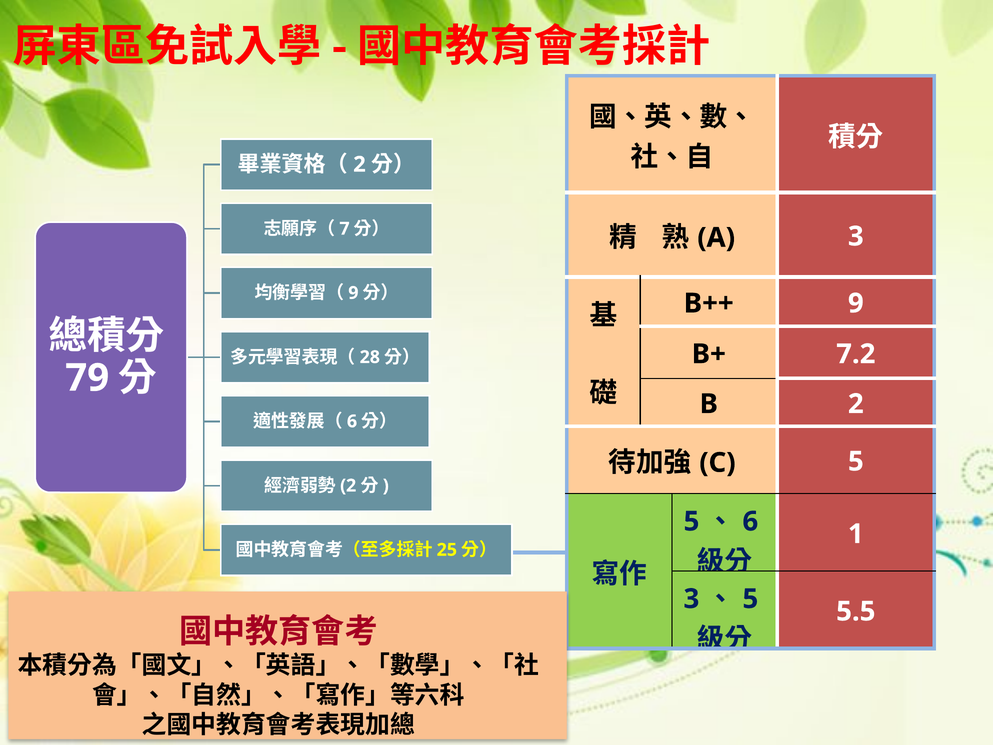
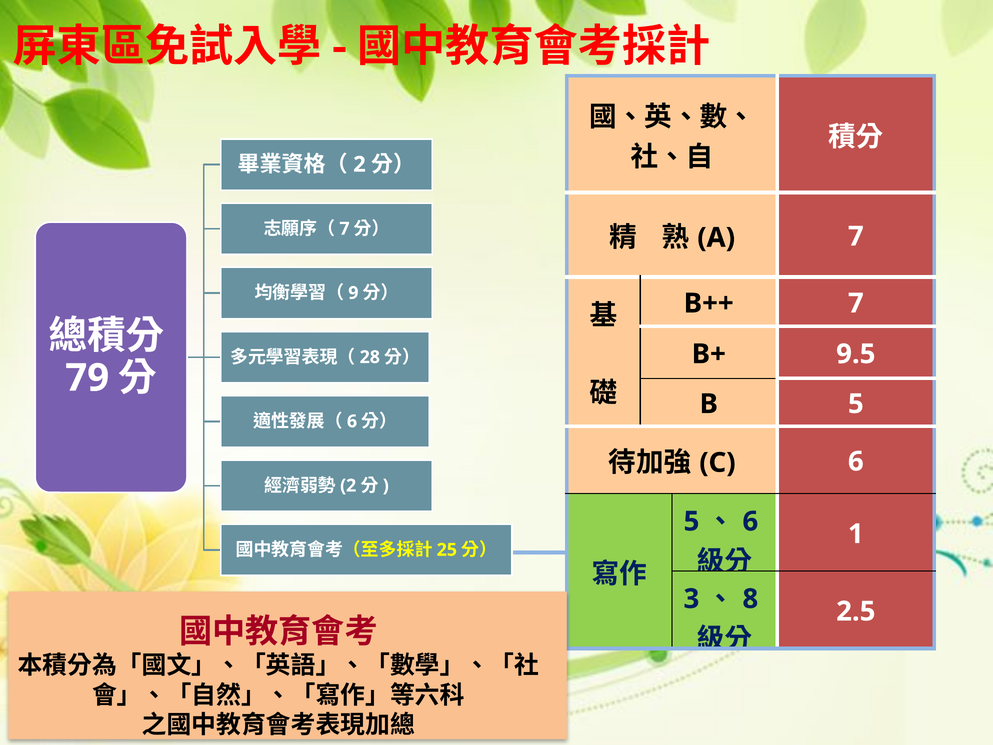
3 at (856, 236): 3 -> 7
B++ 9: 9 -> 7
7.2: 7.2 -> 9.5
B 2: 2 -> 5
5 at (856, 461): 5 -> 6
5 at (750, 599): 5 -> 8
5.5: 5.5 -> 2.5
